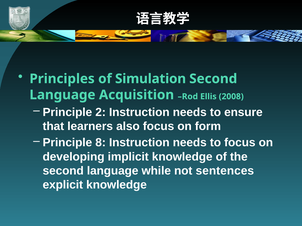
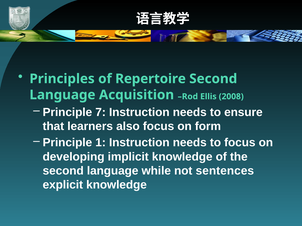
Simulation: Simulation -> Repertoire
2: 2 -> 7
8: 8 -> 1
